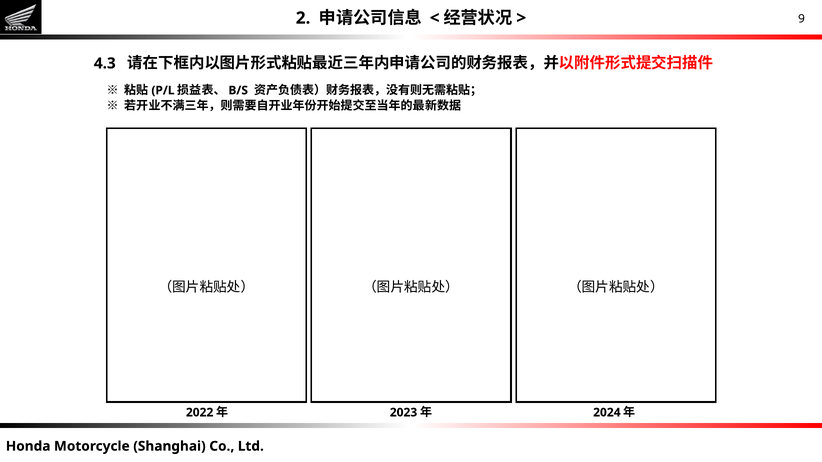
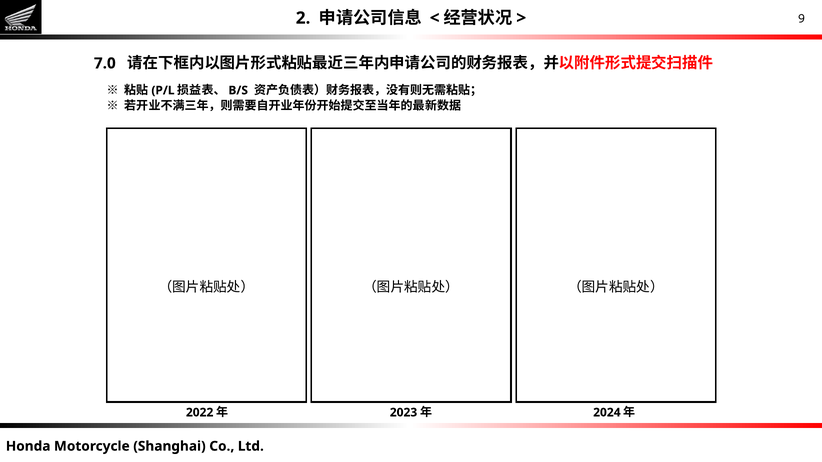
4.3: 4.3 -> 7.0
